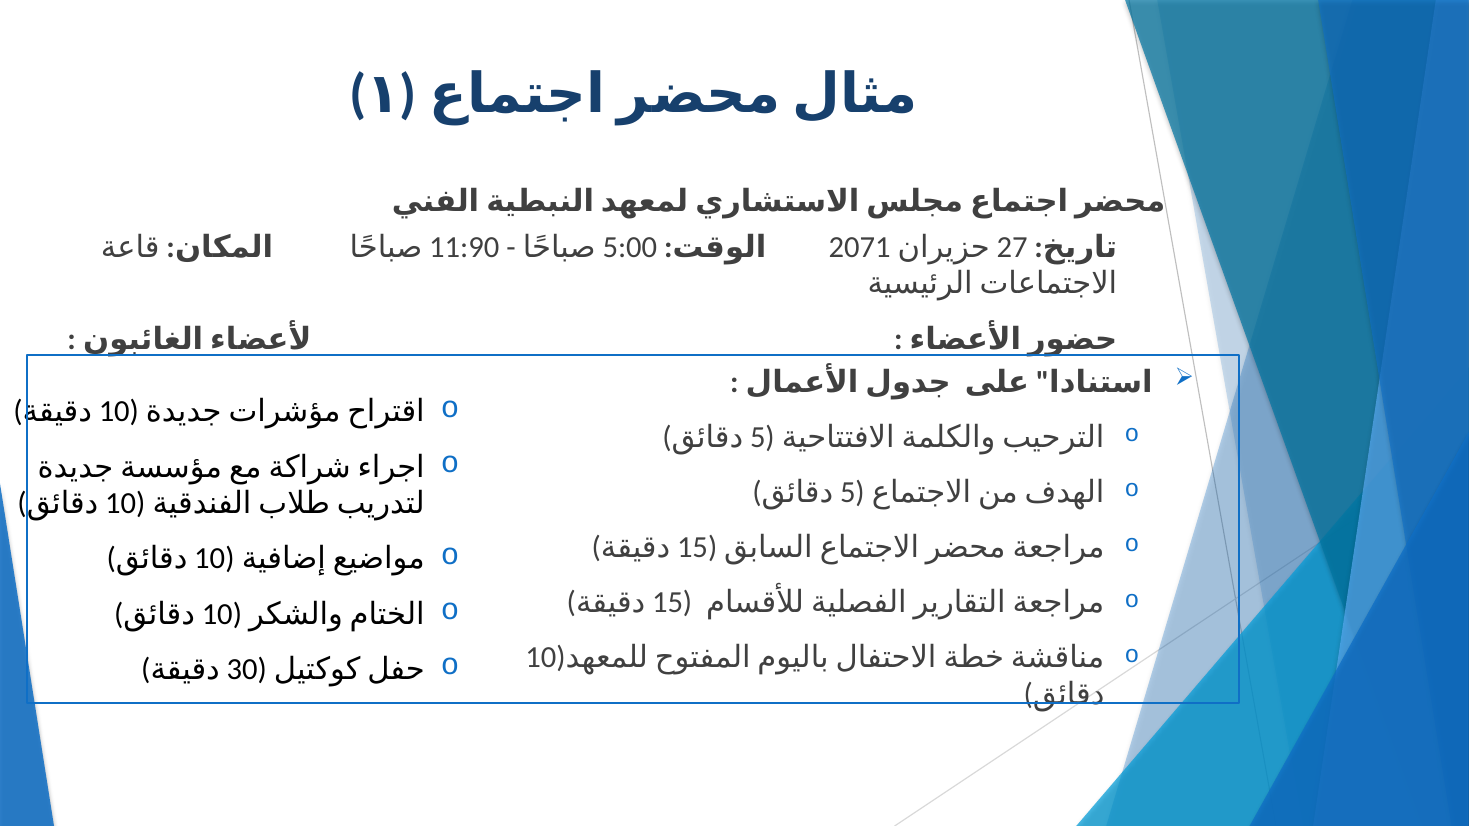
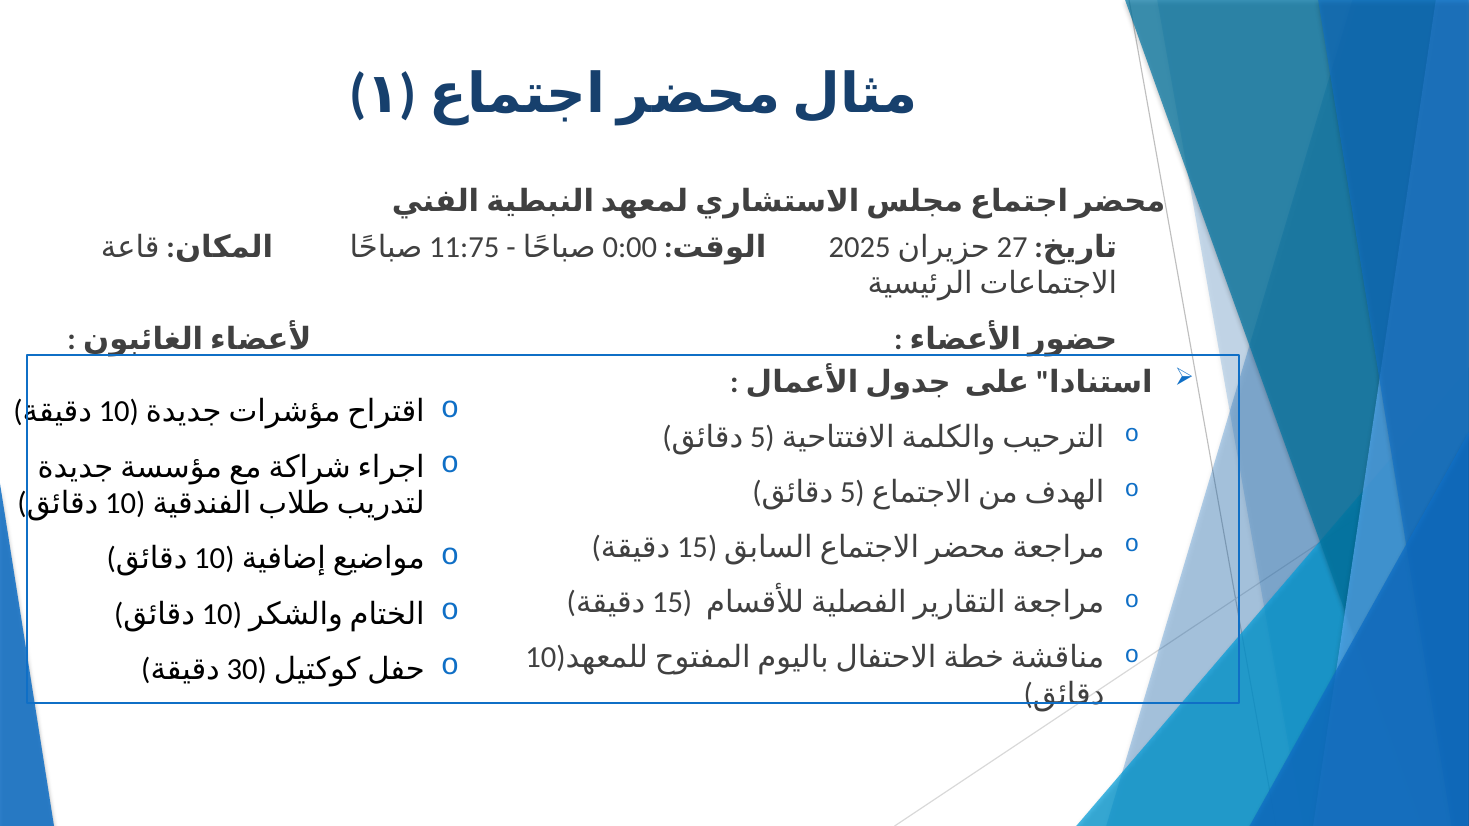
11:90: 11:90 -> 11:75
5:00: 5:00 -> 0:00
2071: 2071 -> 2025
